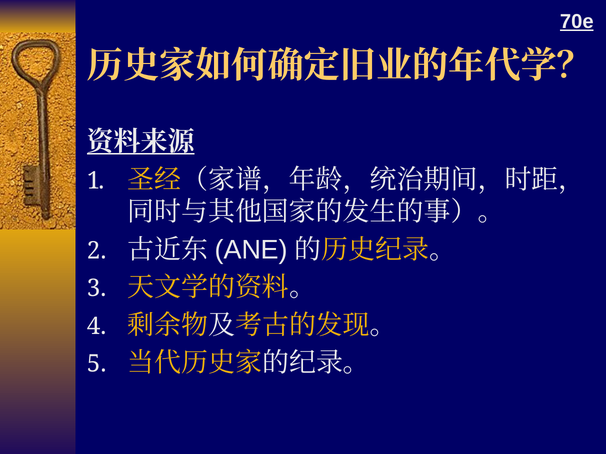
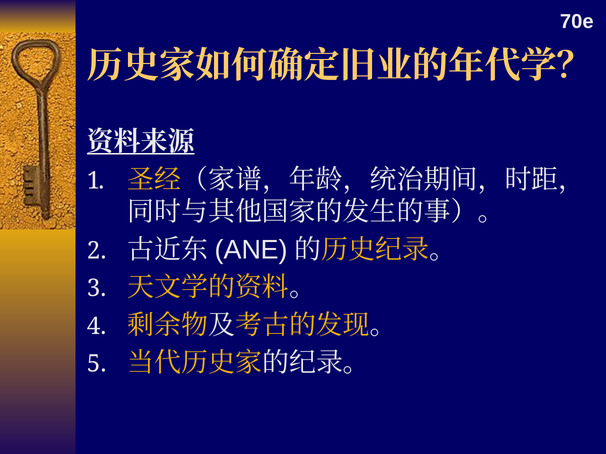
70e underline: present -> none
